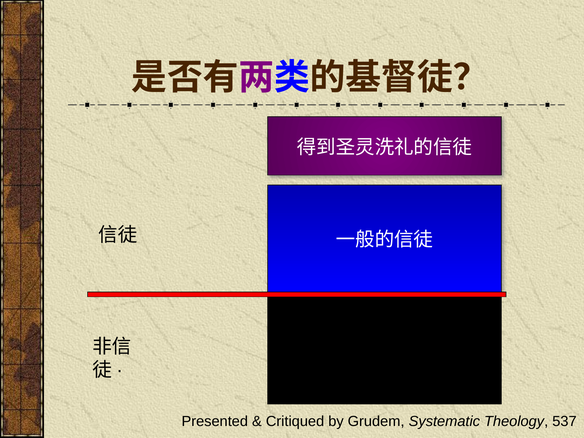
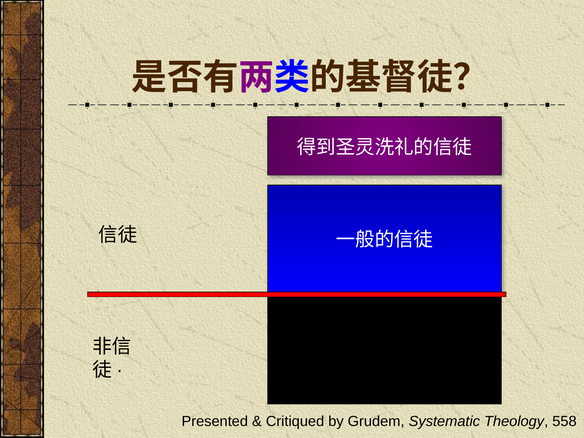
537: 537 -> 558
